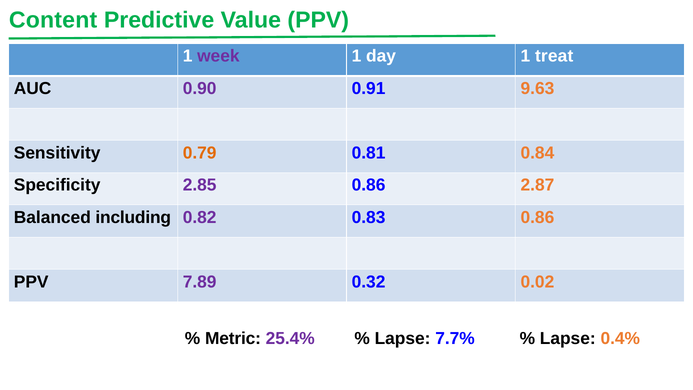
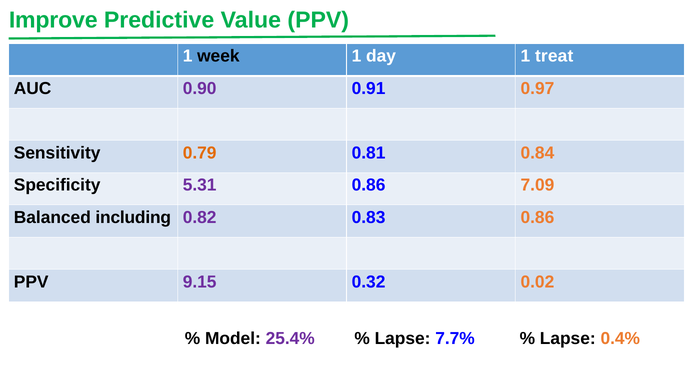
Content: Content -> Improve
week colour: purple -> black
9.63: 9.63 -> 0.97
2.85: 2.85 -> 5.31
2.87: 2.87 -> 7.09
7.89: 7.89 -> 9.15
Metric: Metric -> Model
